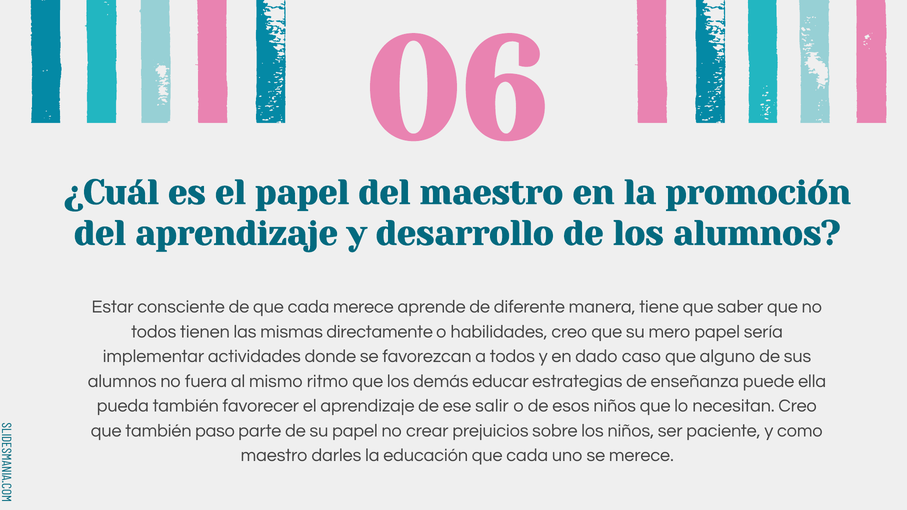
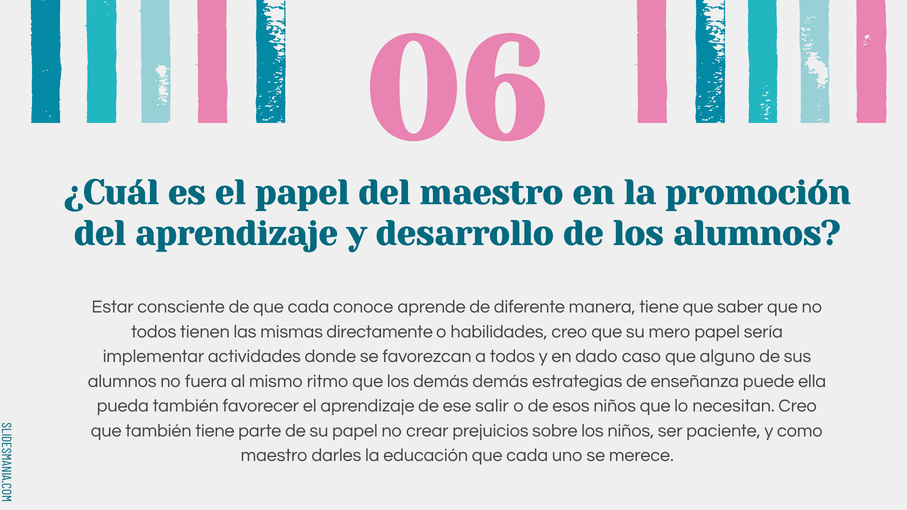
cada merece: merece -> conoce
demás educar: educar -> demás
también paso: paso -> tiene
